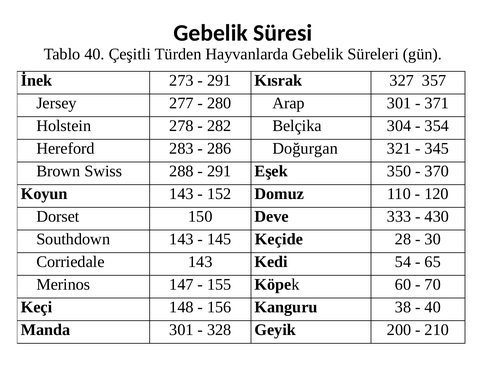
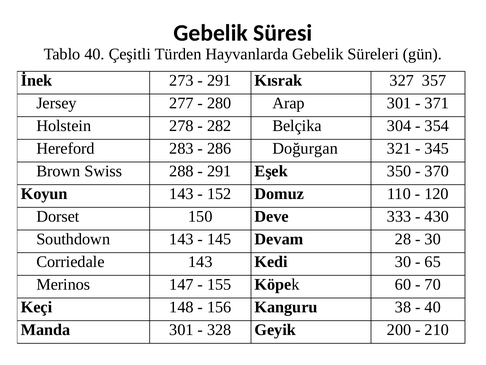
Keçide: Keçide -> Devam
Kedi 54: 54 -> 30
